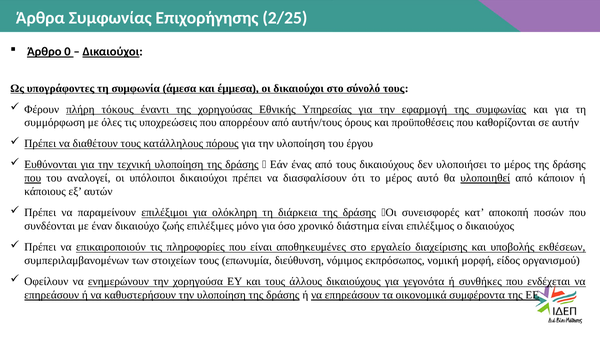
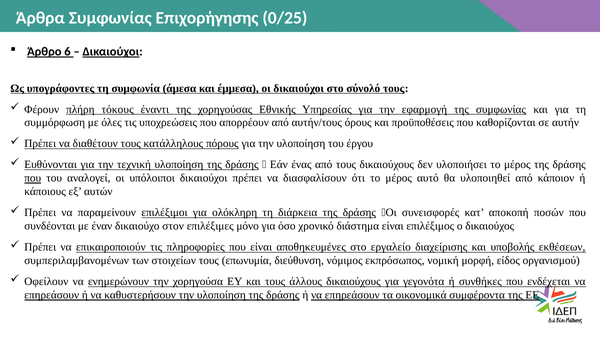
2/25: 2/25 -> 0/25
0: 0 -> 6
υλοποιηθεί underline: present -> none
ζωής: ζωής -> στον
